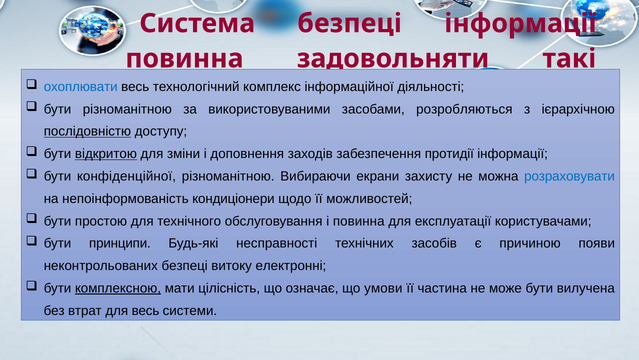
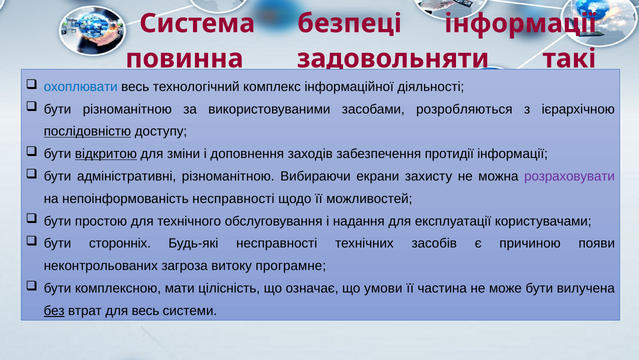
конфіденційної: конфіденційної -> адміністративні
розраховувати colour: blue -> purple
непоінформованість кондиціонери: кондиціонери -> несправності
і повинна: повинна -> надання
принципи: принципи -> сторонніх
неконтрольованих безпеці: безпеці -> загроза
електронні: електронні -> програмне
комплексною underline: present -> none
без underline: none -> present
